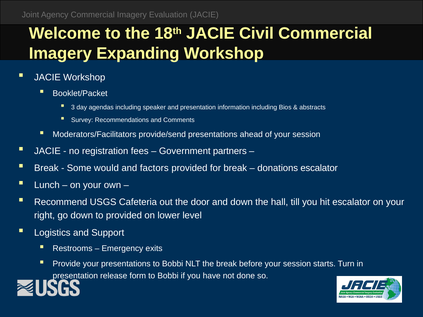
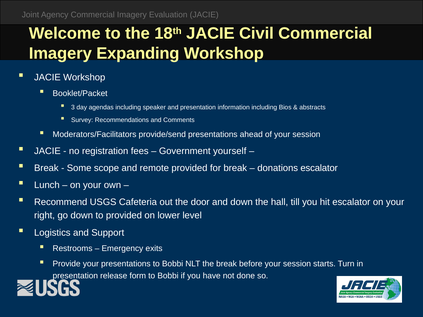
partners: partners -> yourself
would: would -> scope
factors: factors -> remote
